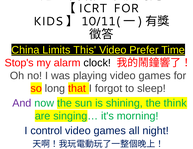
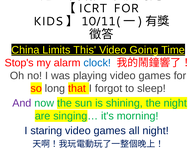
Prefer: Prefer -> Going
clock colour: black -> blue
the think: think -> night
control: control -> staring
